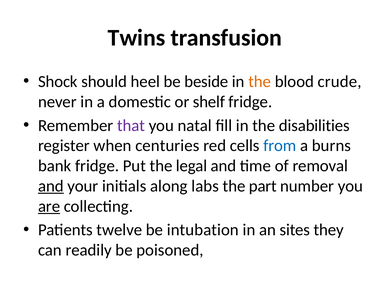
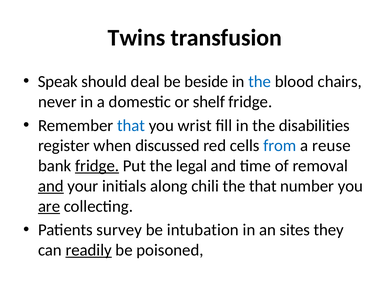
Shock: Shock -> Speak
heel: heel -> deal
the at (260, 81) colour: orange -> blue
crude: crude -> chairs
that at (131, 125) colour: purple -> blue
natal: natal -> wrist
centuries: centuries -> discussed
burns: burns -> reuse
fridge at (97, 166) underline: none -> present
labs: labs -> chili
the part: part -> that
twelve: twelve -> survey
readily underline: none -> present
